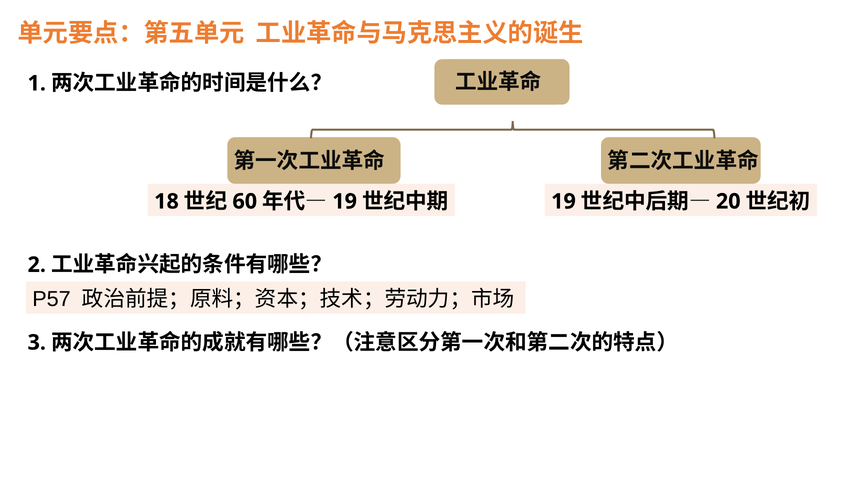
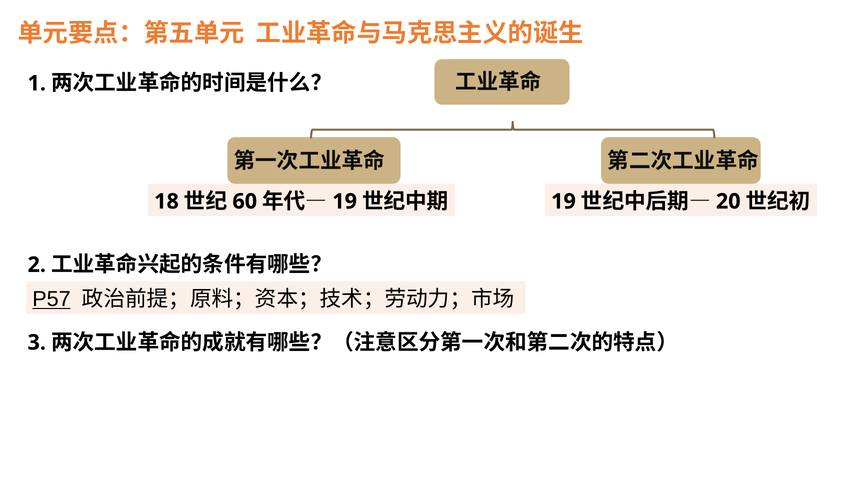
P57 underline: none -> present
